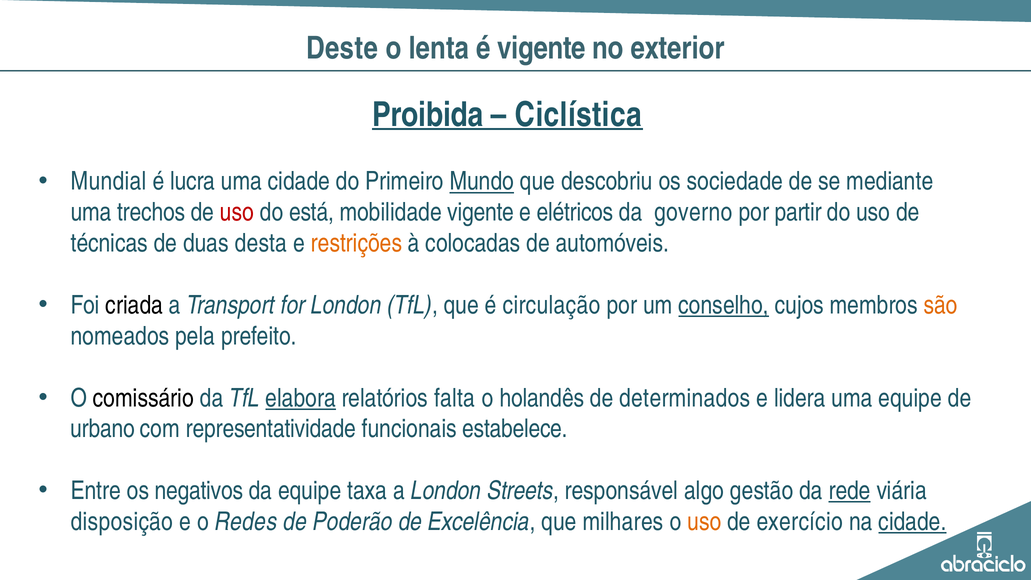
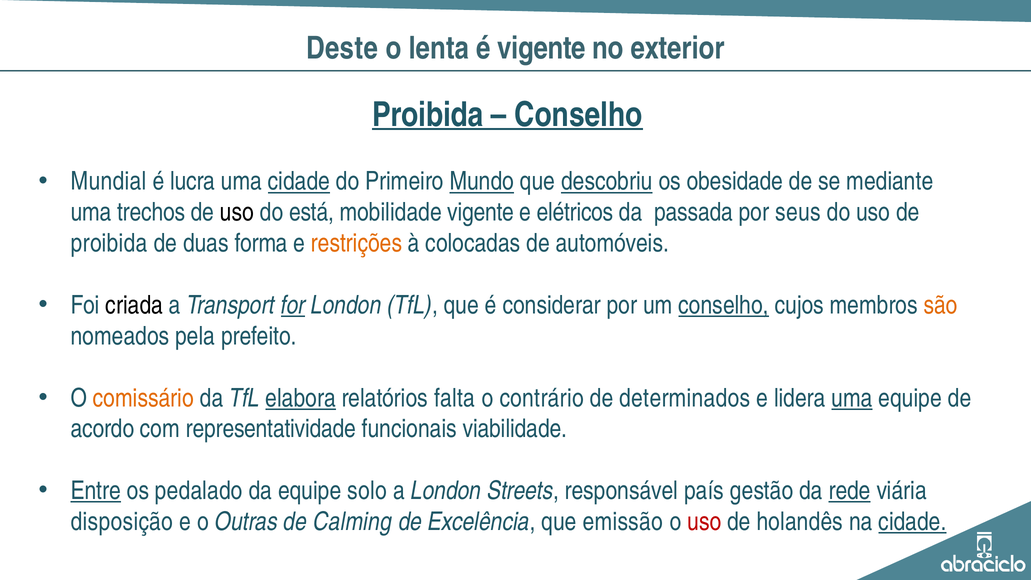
Ciclística at (578, 115): Ciclística -> Conselho
cidade at (299, 181) underline: none -> present
descobriu underline: none -> present
sociedade: sociedade -> obesidade
uso at (237, 212) colour: red -> black
governo: governo -> passada
partir: partir -> seus
técnicas at (109, 243): técnicas -> proibida
desta: desta -> forma
for underline: none -> present
circulação: circulação -> considerar
comissário colour: black -> orange
holandês: holandês -> contrário
uma at (852, 398) underline: none -> present
urbano: urbano -> acordo
estabelece: estabelece -> viabilidade
Entre underline: none -> present
negativos: negativos -> pedalado
taxa: taxa -> solo
algo: algo -> país
Redes: Redes -> Outras
Poderão: Poderão -> Calming
milhares: milhares -> emissão
uso at (704, 522) colour: orange -> red
exercício: exercício -> holandês
